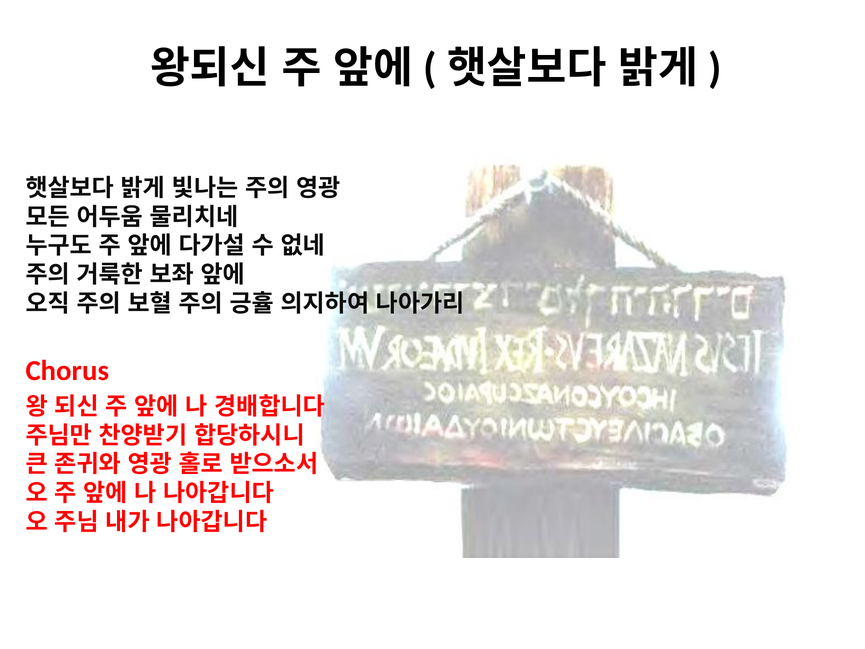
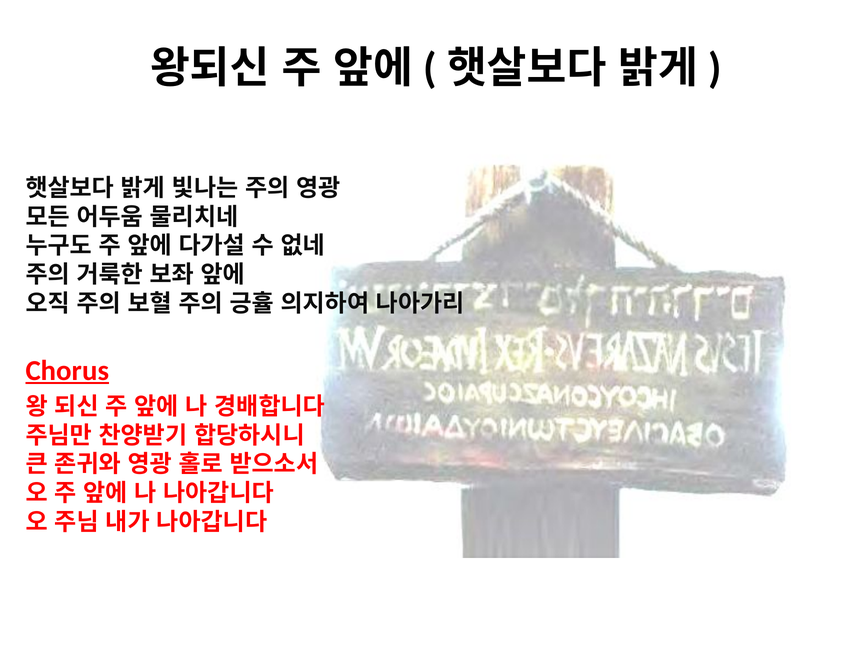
Chorus underline: none -> present
